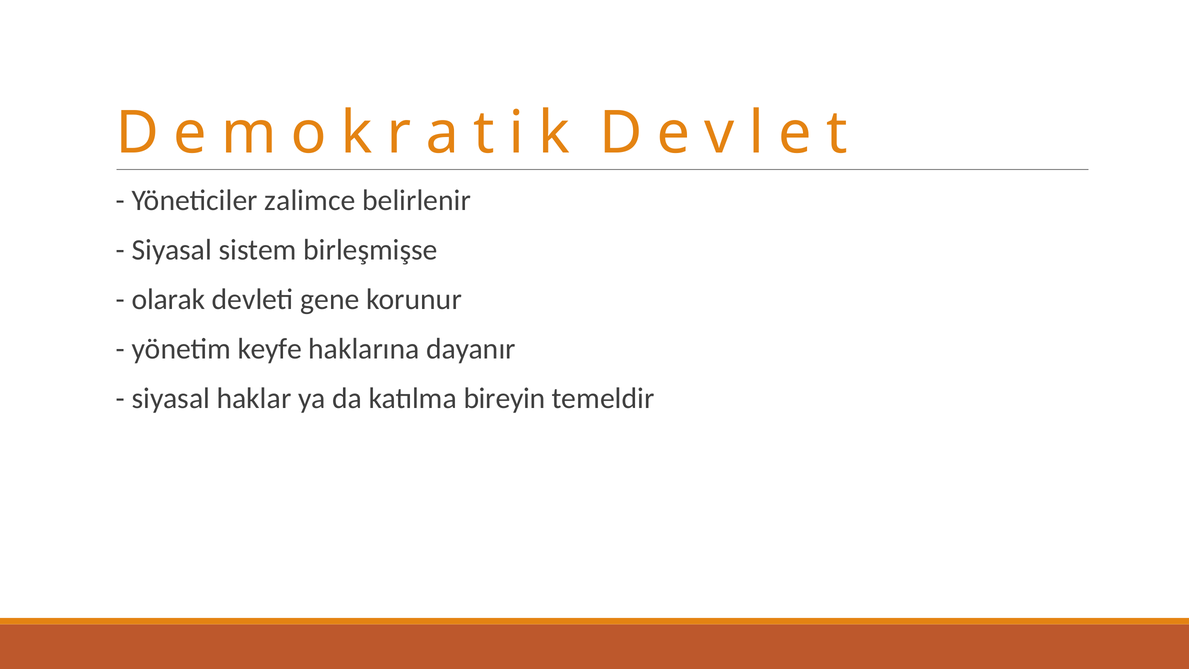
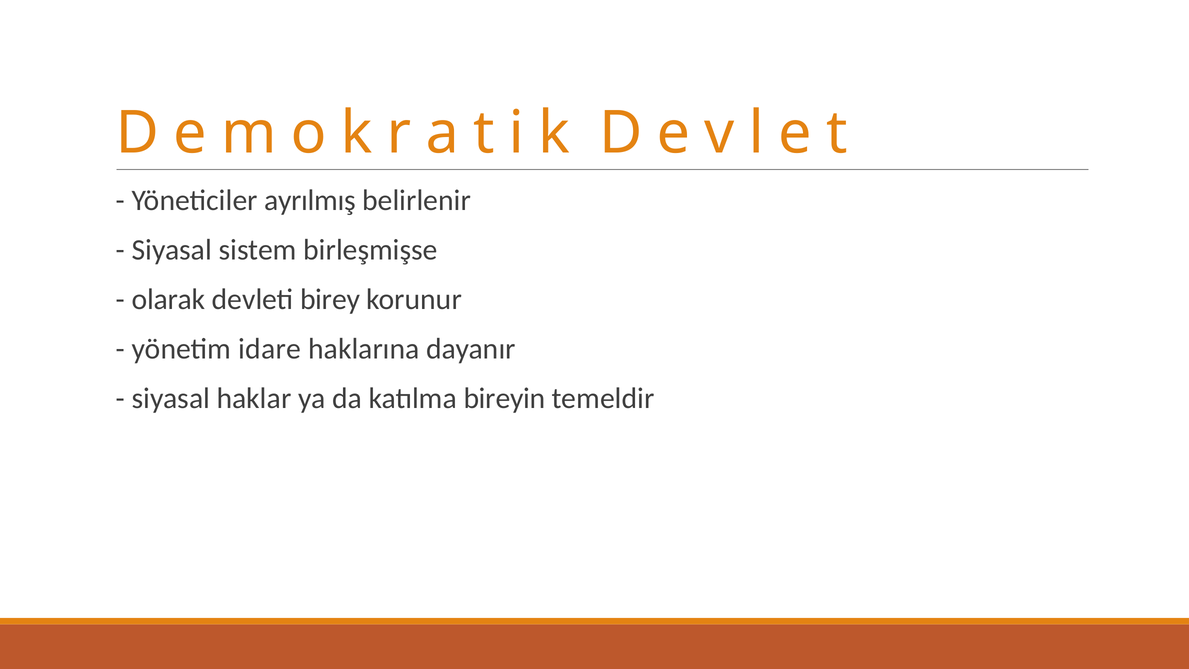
zalimce: zalimce -> ayrılmış
gene: gene -> birey
keyfe: keyfe -> idare
